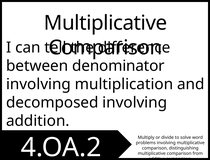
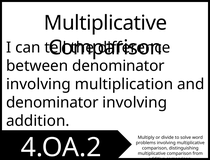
decomposed at (52, 103): decomposed -> denominator
